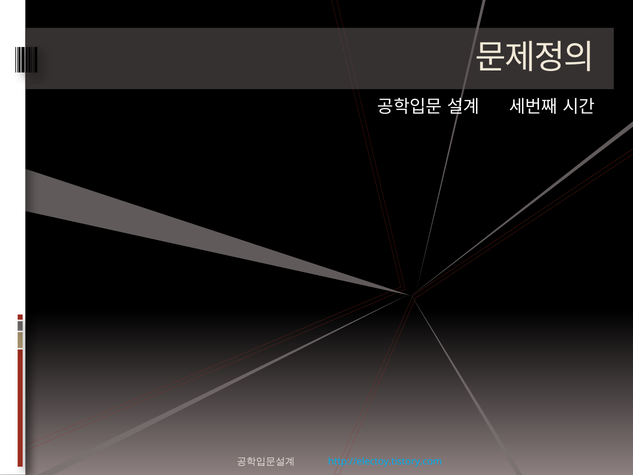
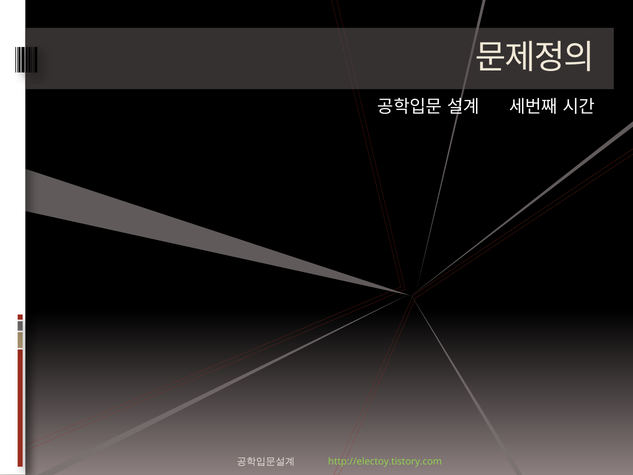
http://electoy.tistory.com colour: light blue -> light green
